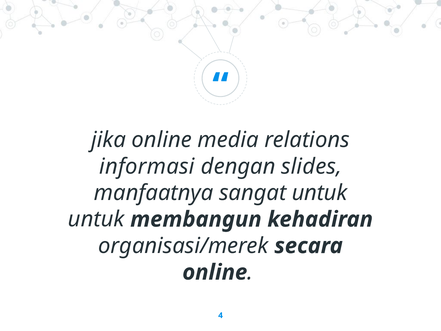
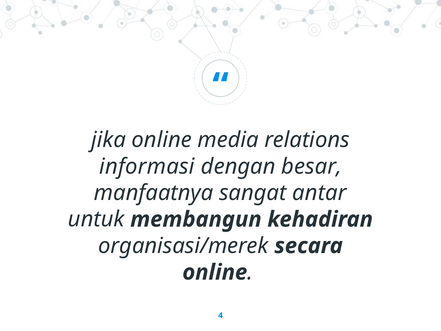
slides: slides -> besar
sangat untuk: untuk -> antar
